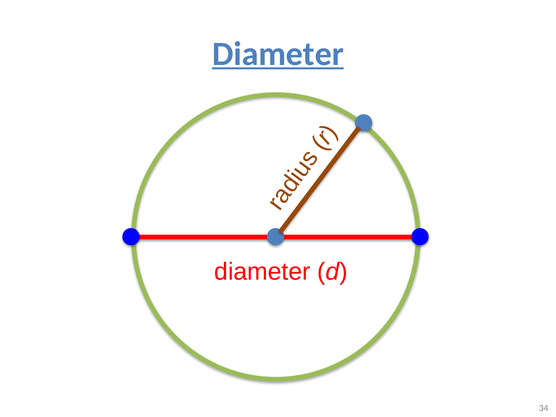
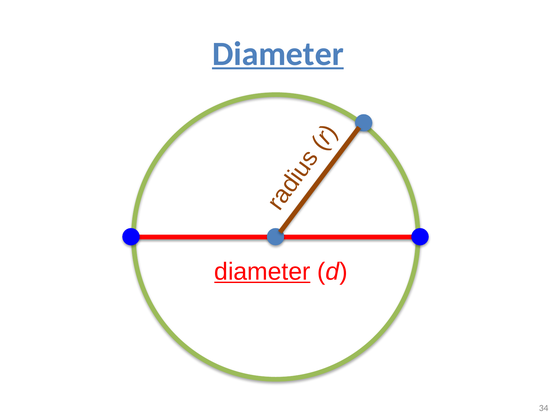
diameter at (262, 272) underline: none -> present
